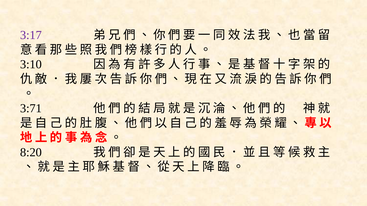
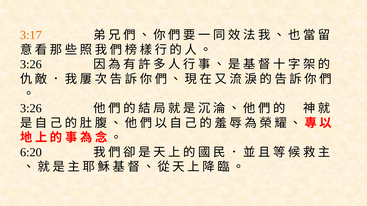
3:17 colour: purple -> orange
3:10 at (31, 65): 3:10 -> 3:26
3:71 at (31, 109): 3:71 -> 3:26
8:20: 8:20 -> 6:20
